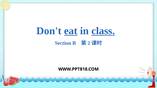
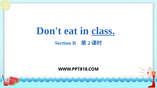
eat underline: present -> none
